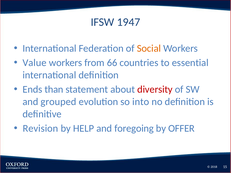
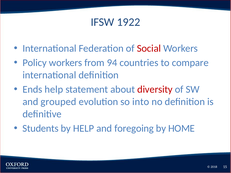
1947: 1947 -> 1922
Social colour: orange -> red
Value: Value -> Policy
66: 66 -> 94
essential: essential -> compare
Ends than: than -> help
Revision: Revision -> Students
OFFER: OFFER -> HOME
